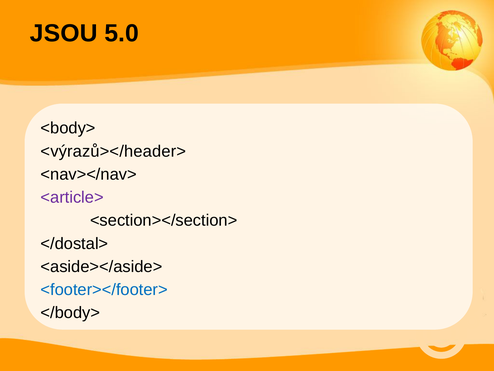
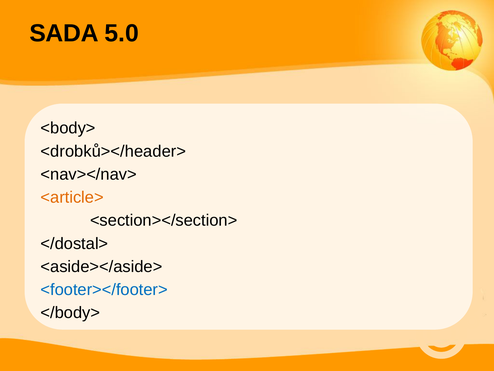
JSOU: JSOU -> SADA
<výrazů></header>: <výrazů></header> -> <drobků></header>
<article> colour: purple -> orange
